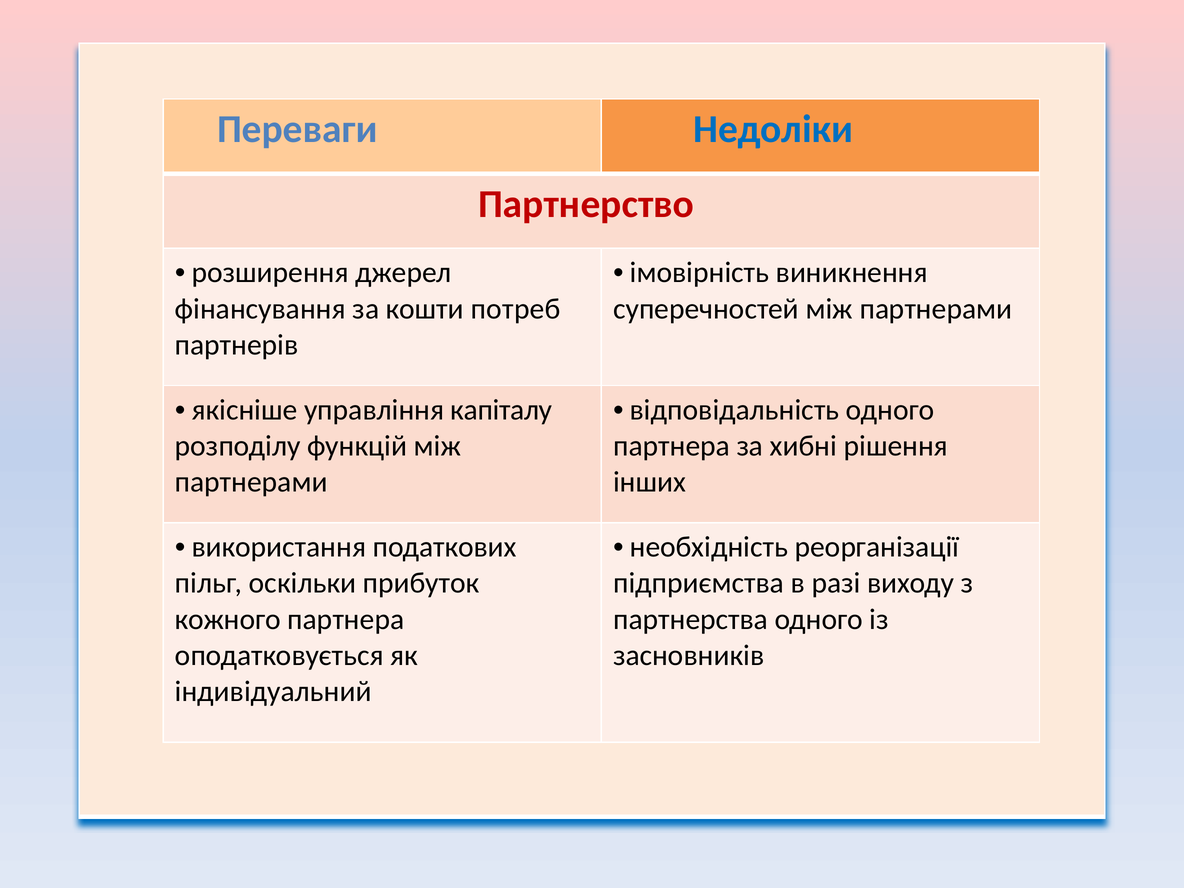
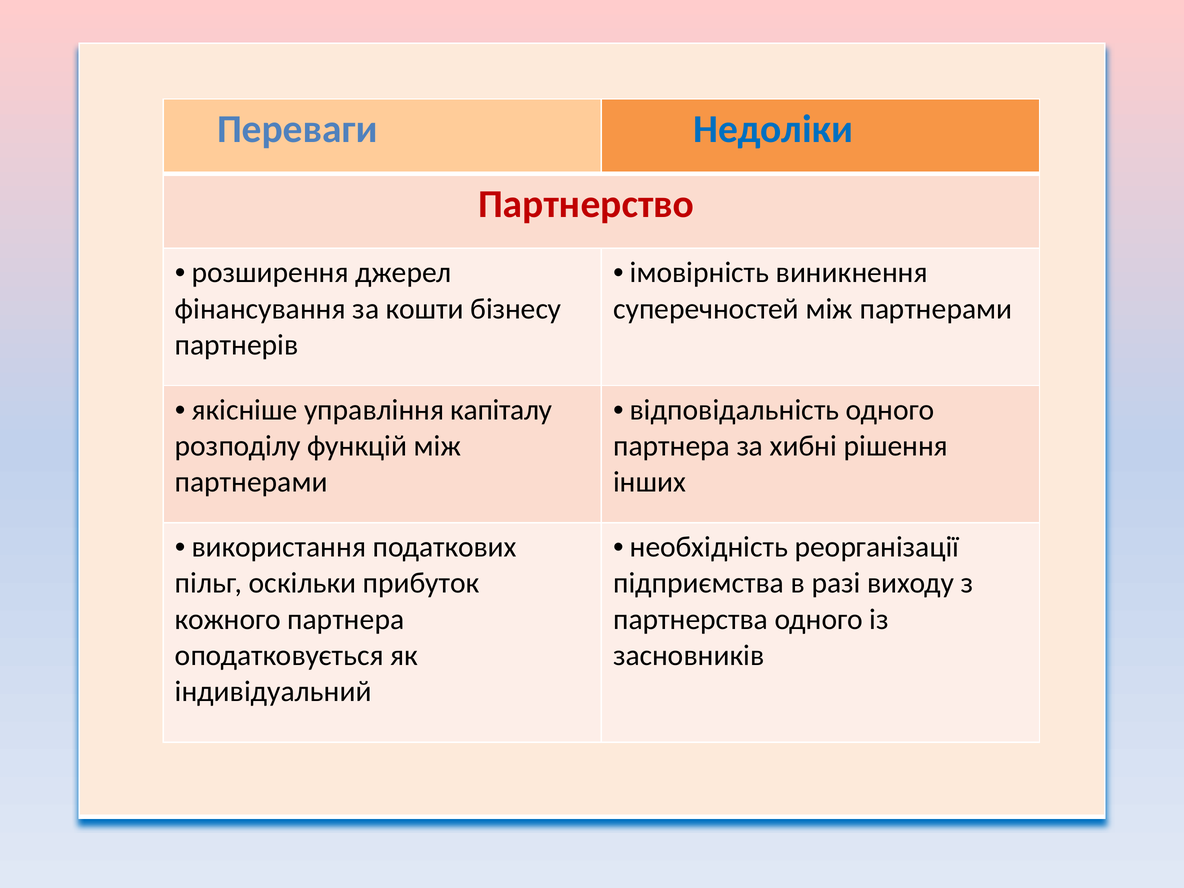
потреб: потреб -> бізнесу
